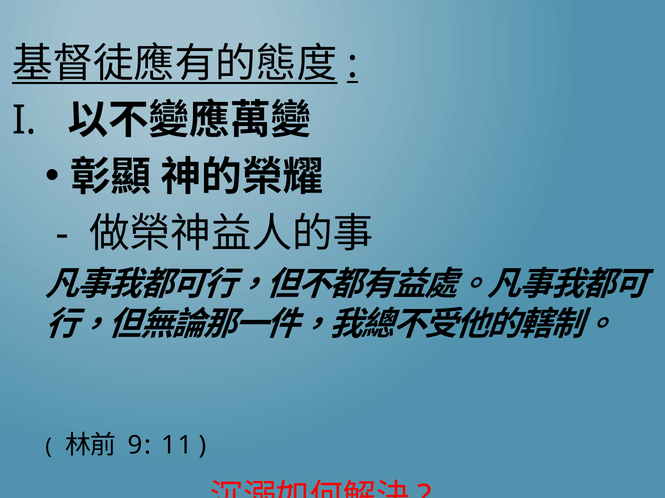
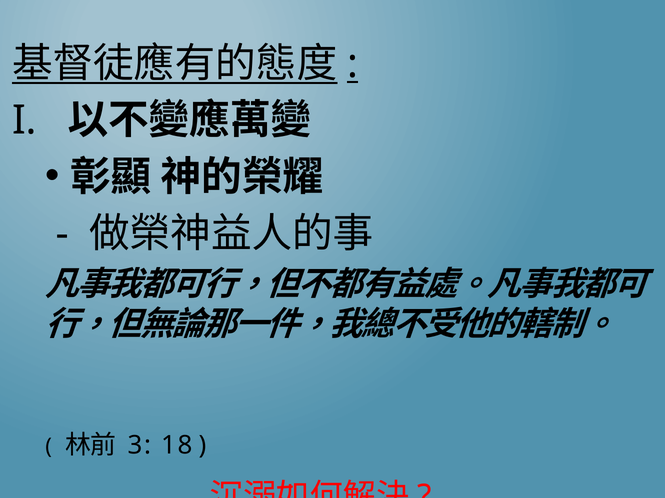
9: 9 -> 3
1 1: 1 -> 8
